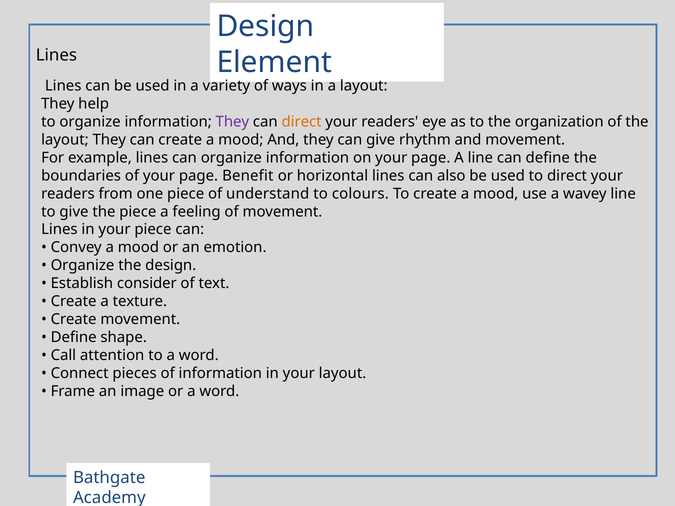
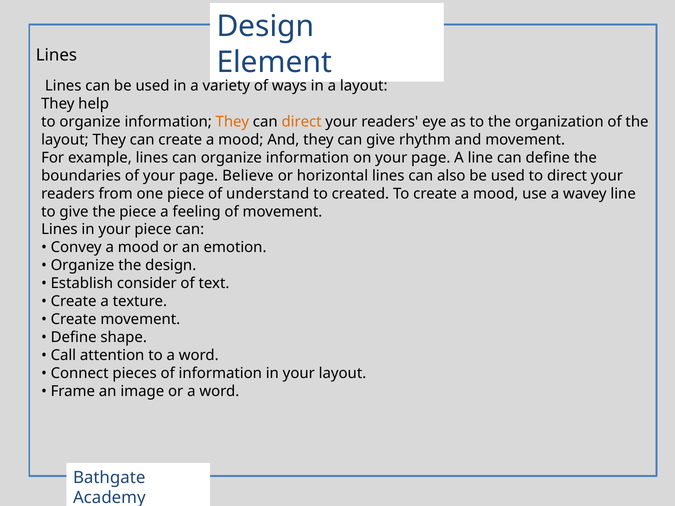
They at (232, 122) colour: purple -> orange
Benefit: Benefit -> Believe
colours: colours -> created
